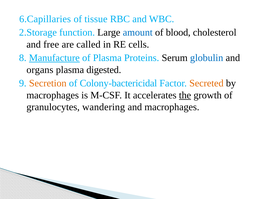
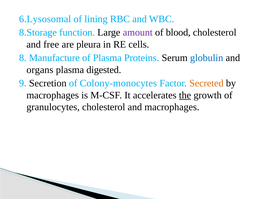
6.Capillaries: 6.Capillaries -> 6.Lysosomal
tissue: tissue -> lining
2.Storage: 2.Storage -> 8.Storage
amount colour: blue -> purple
called: called -> pleura
Manufacture underline: present -> none
Secretion colour: orange -> black
Colony-bactericidal: Colony-bactericidal -> Colony-monocytes
granulocytes wandering: wandering -> cholesterol
